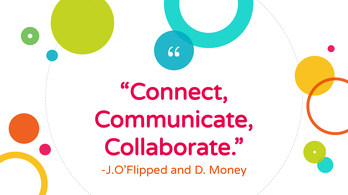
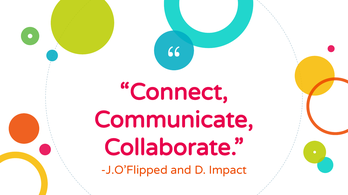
Money: Money -> Impact
